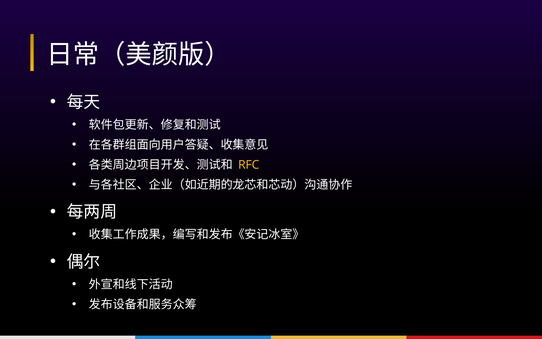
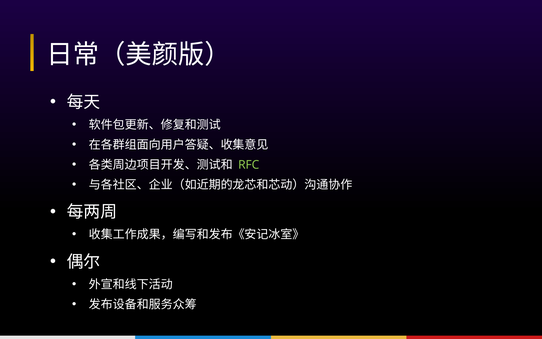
RFC colour: yellow -> light green
